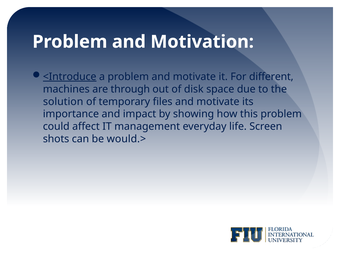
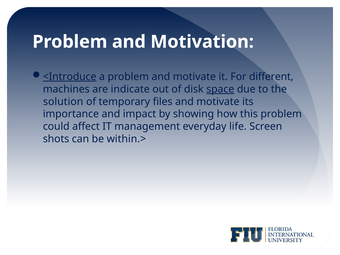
through: through -> indicate
space underline: none -> present
would.>: would.> -> within.>
